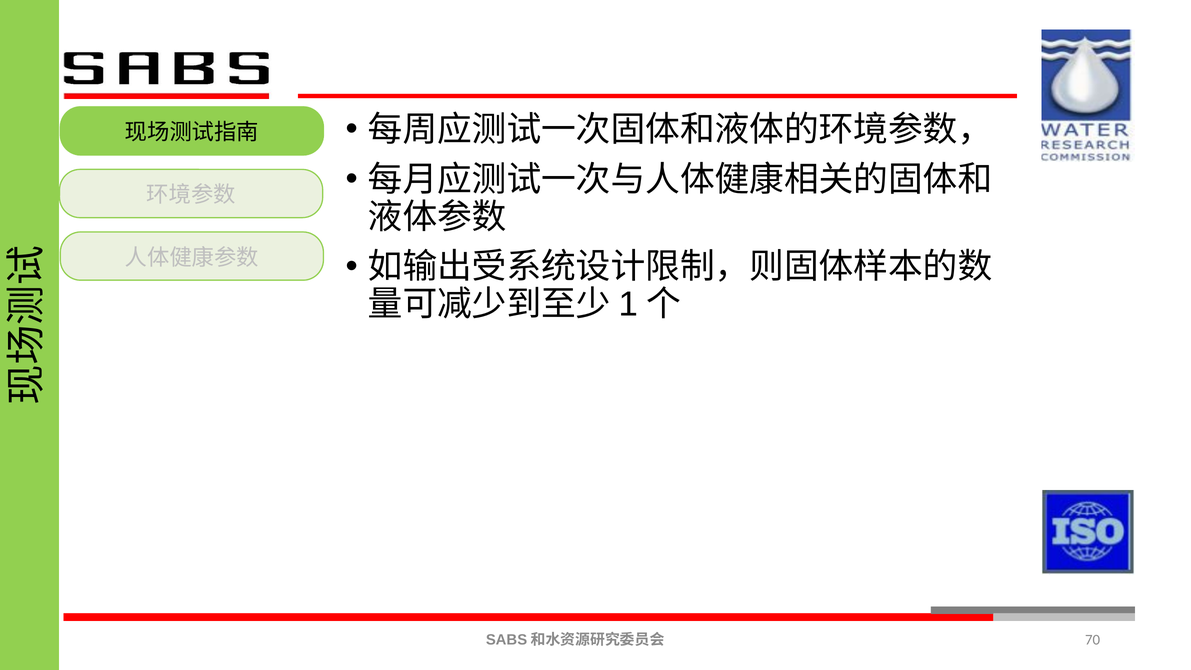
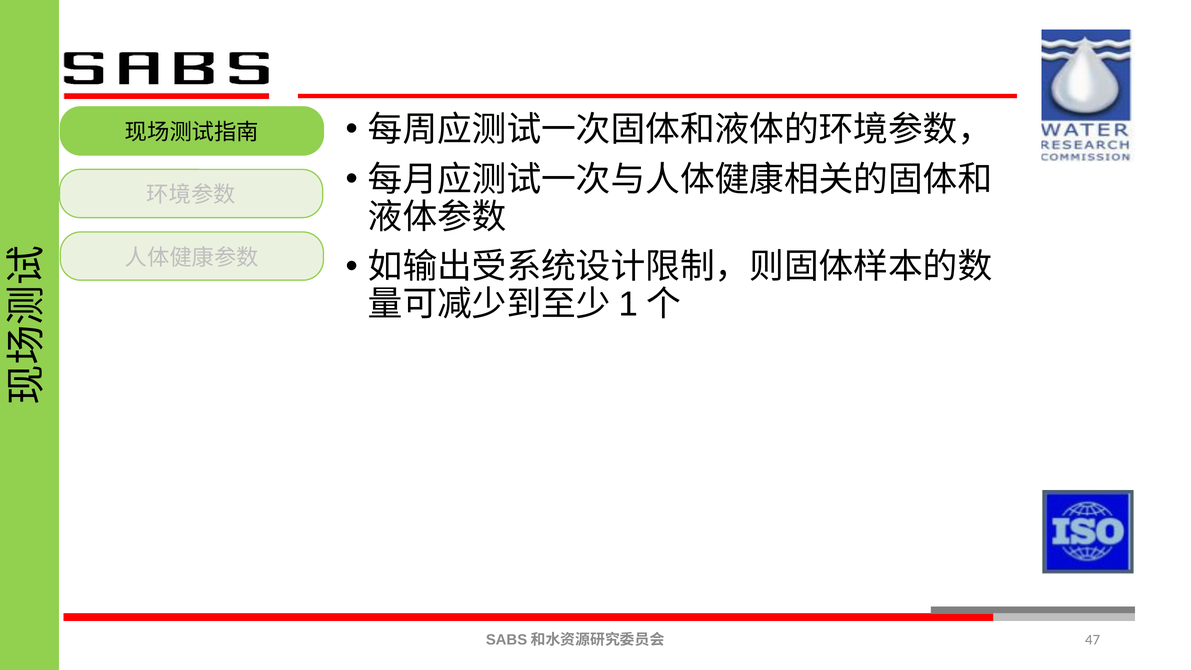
70: 70 -> 47
